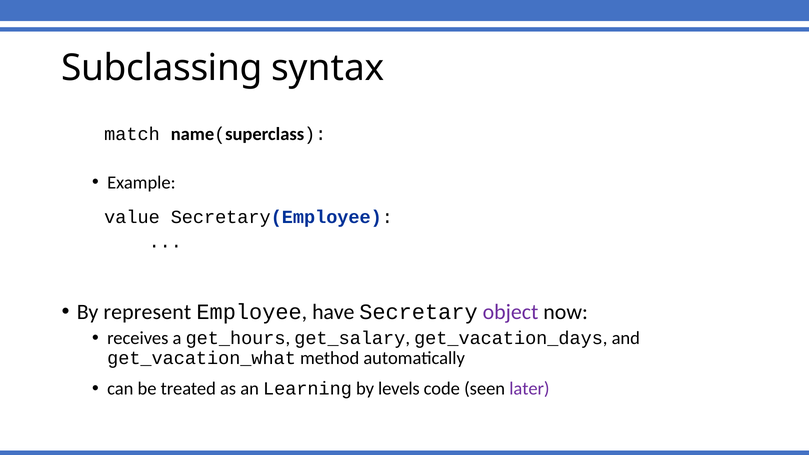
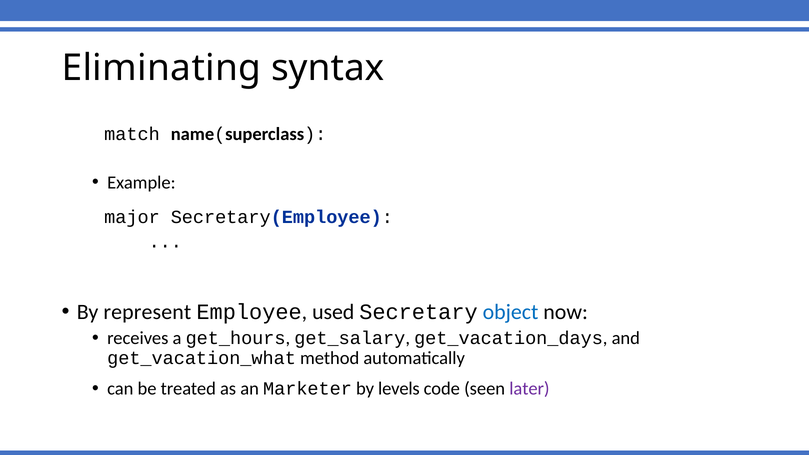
Subclassing: Subclassing -> Eliminating
value: value -> major
have: have -> used
object colour: purple -> blue
Learning: Learning -> Marketer
